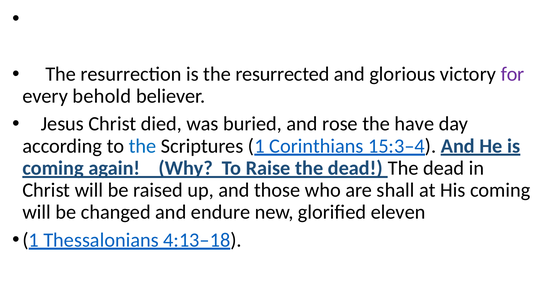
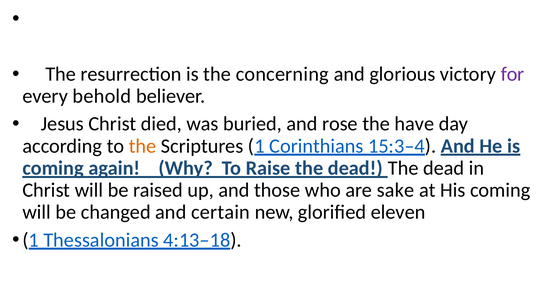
resurrected: resurrected -> concerning
the at (142, 146) colour: blue -> orange
shall: shall -> sake
endure: endure -> certain
